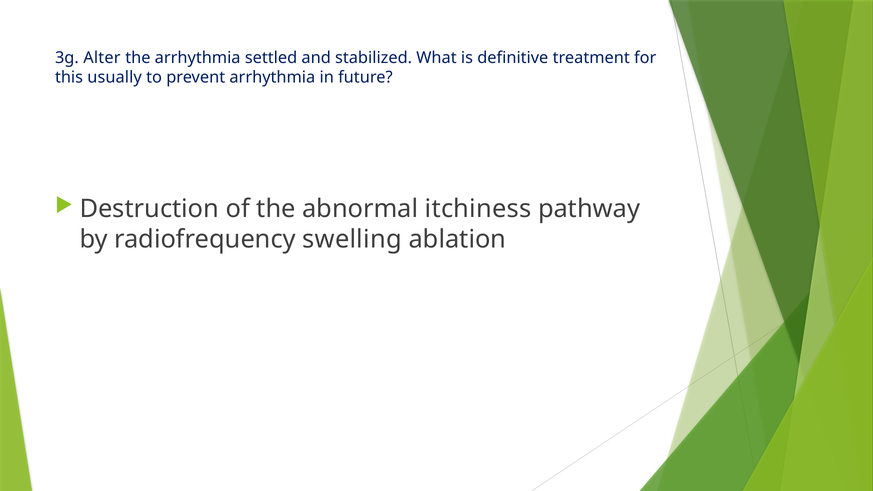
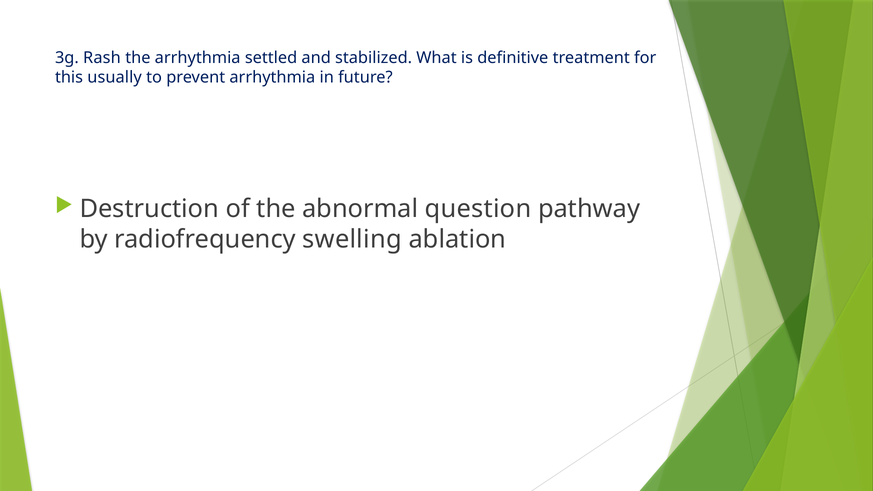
Alter: Alter -> Rash
itchiness: itchiness -> question
